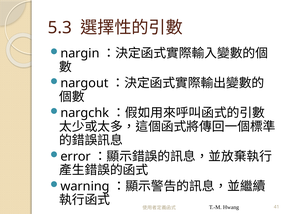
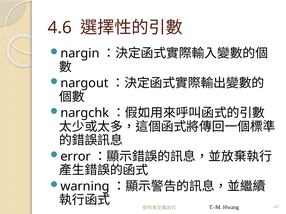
5.3: 5.3 -> 4.6
